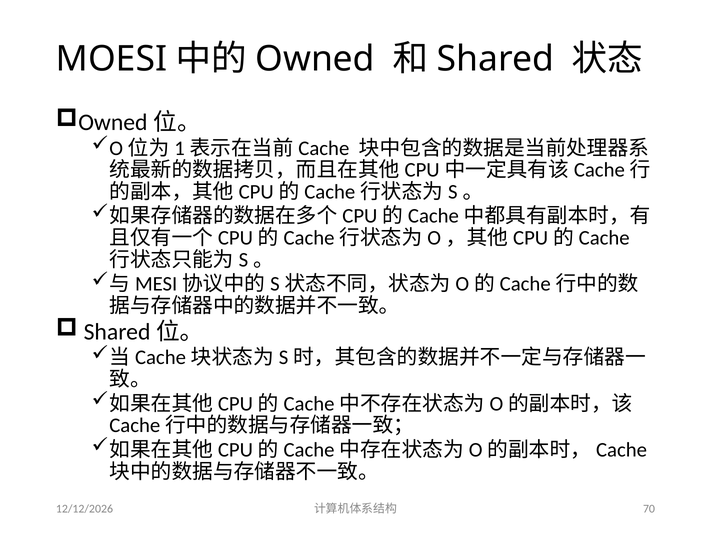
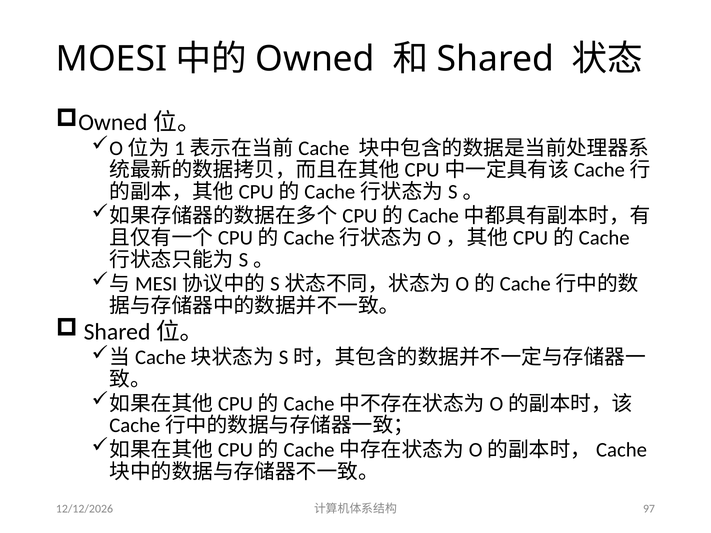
70: 70 -> 97
